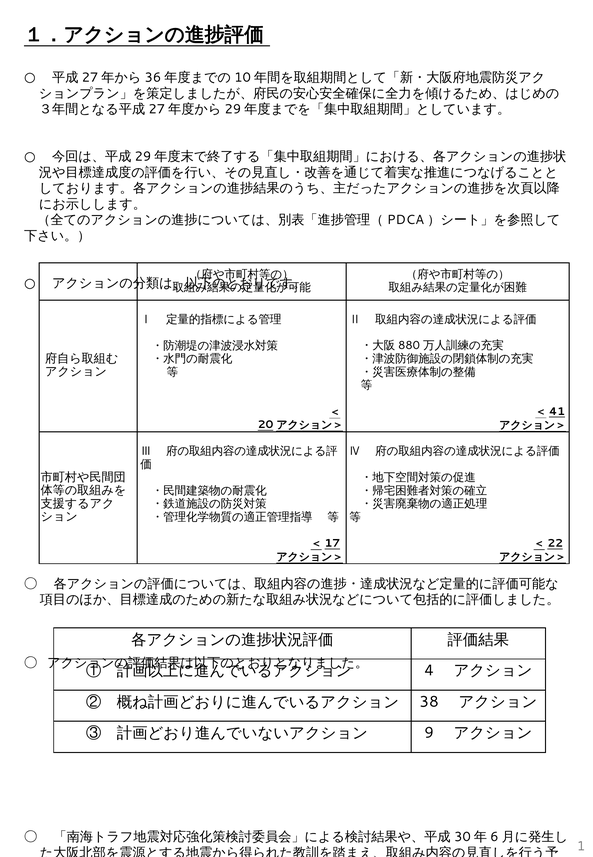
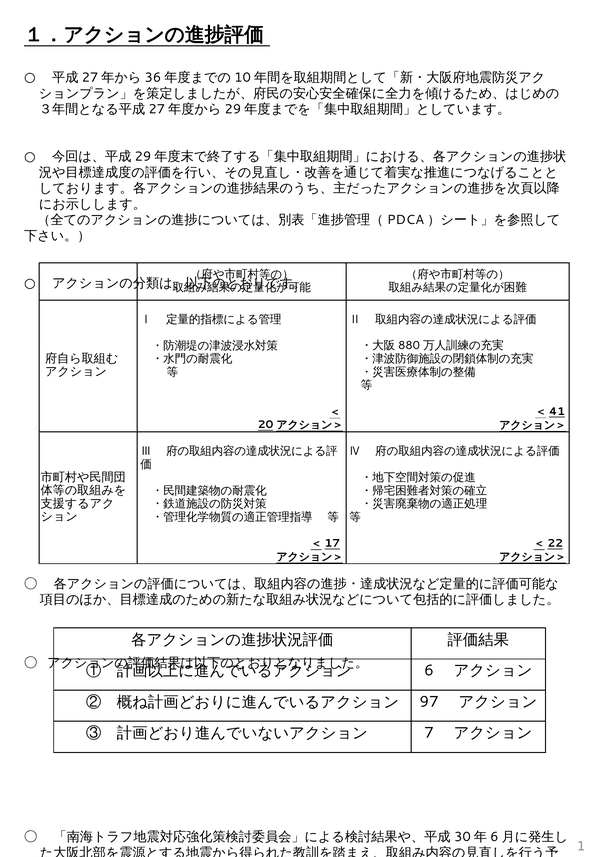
4: 4 -> 6
38: 38 -> 97
9: 9 -> 7
